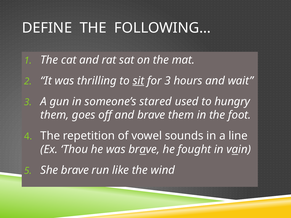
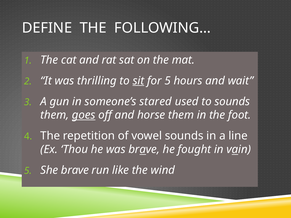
for 3: 3 -> 5
to hungry: hungry -> sounds
goes underline: none -> present
and brave: brave -> horse
